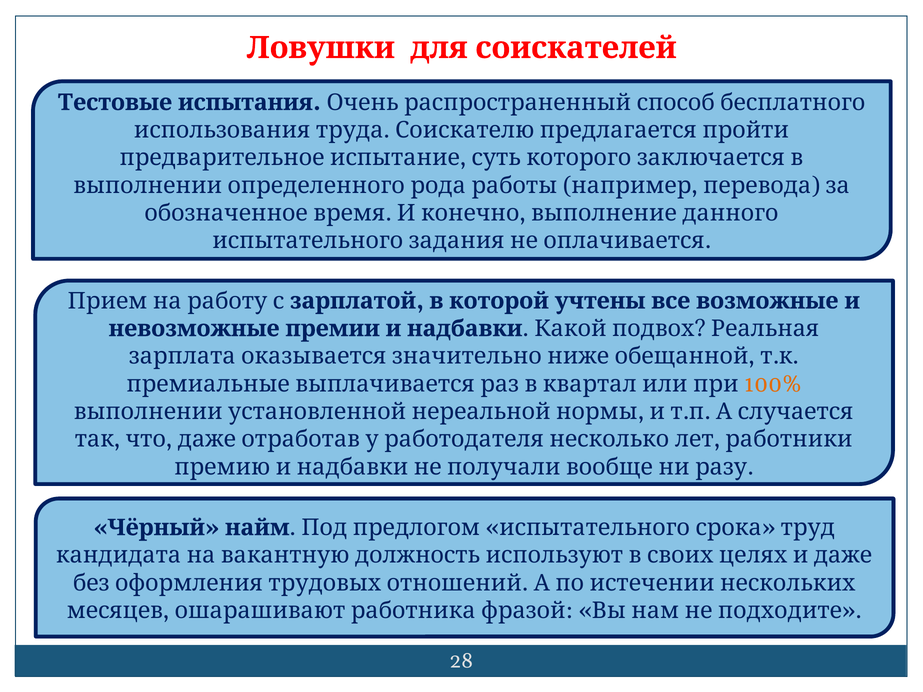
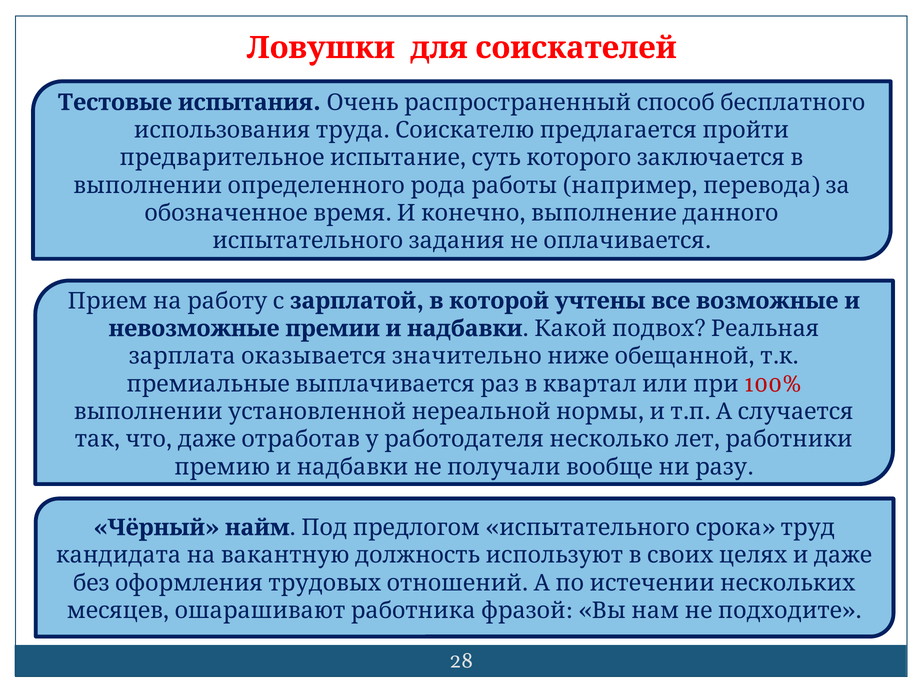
100% colour: orange -> red
